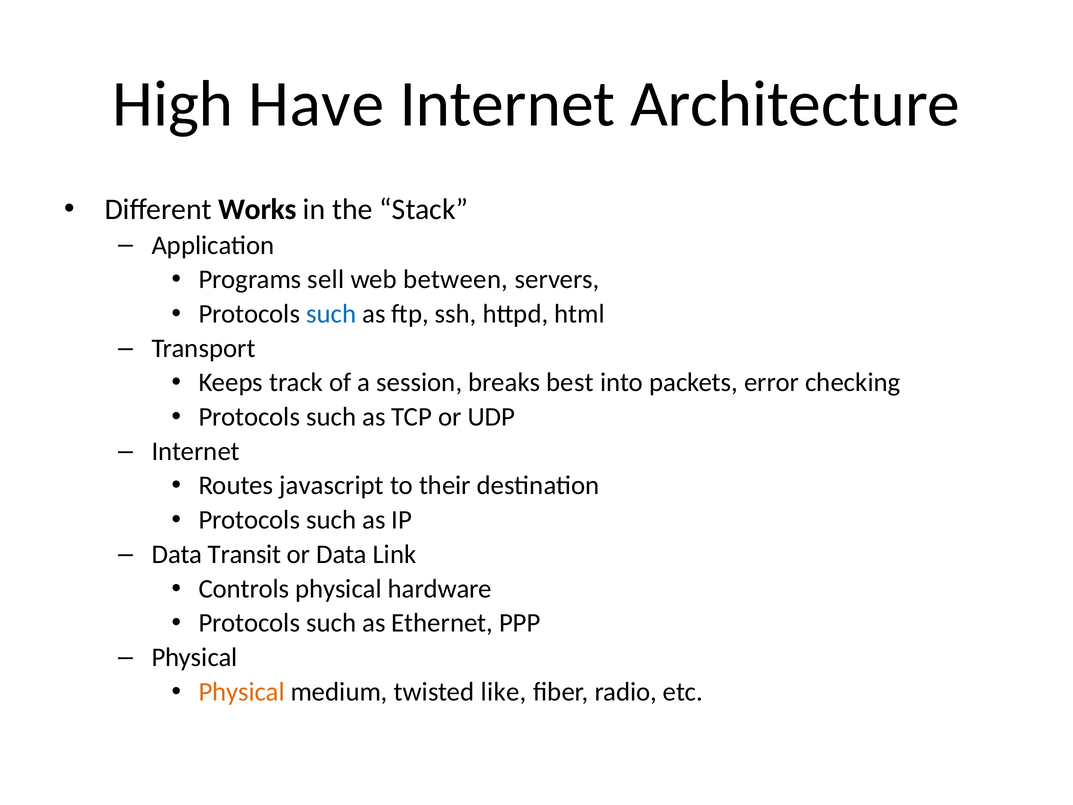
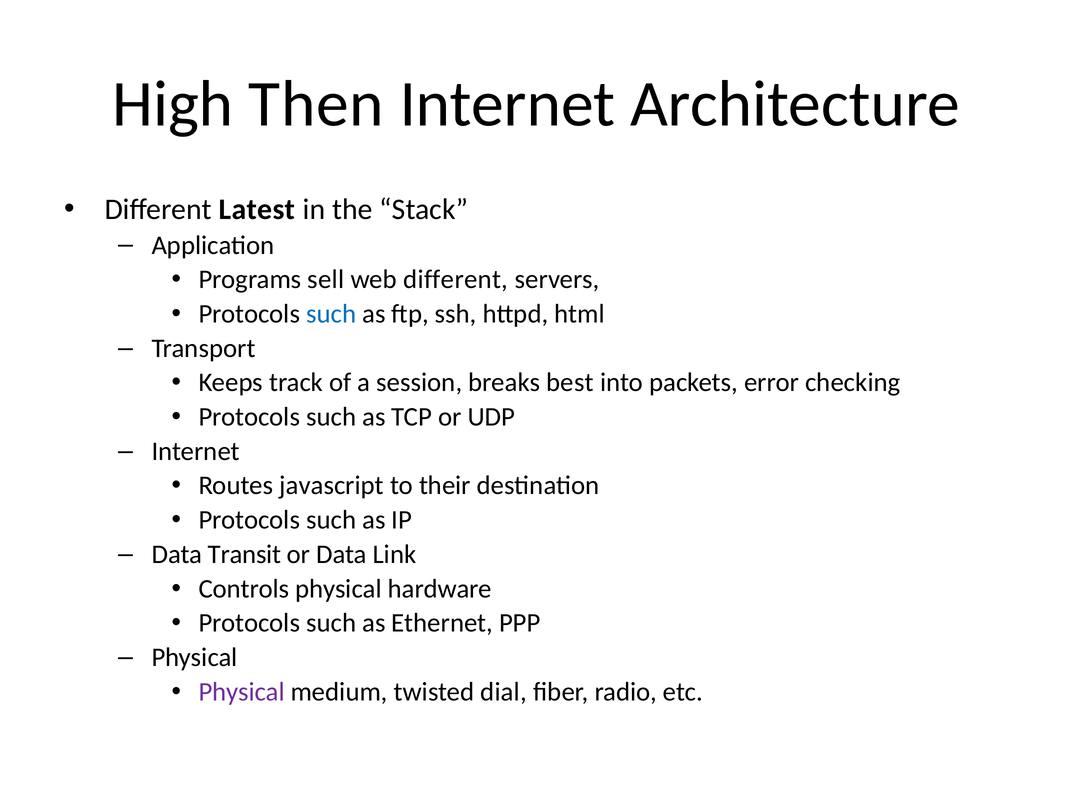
Have: Have -> Then
Works: Works -> Latest
web between: between -> different
Physical at (242, 692) colour: orange -> purple
like: like -> dial
